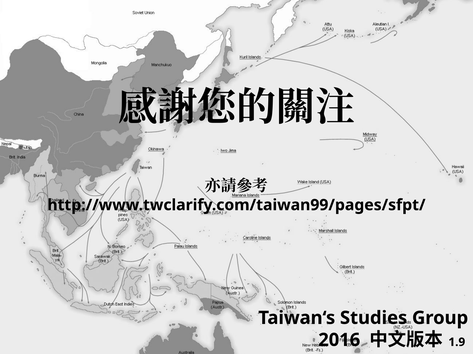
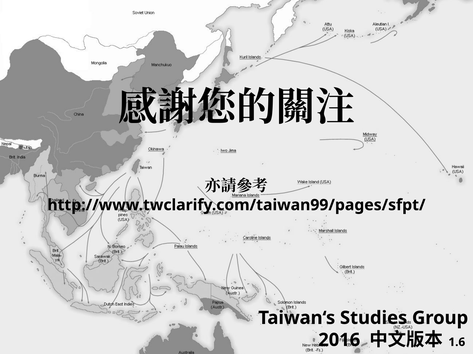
1.9: 1.9 -> 1.6
